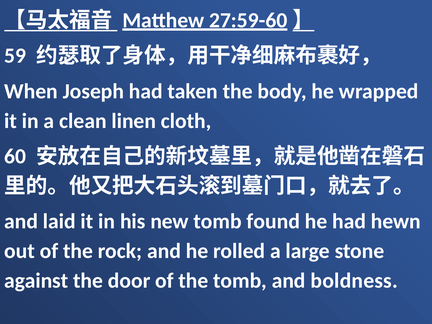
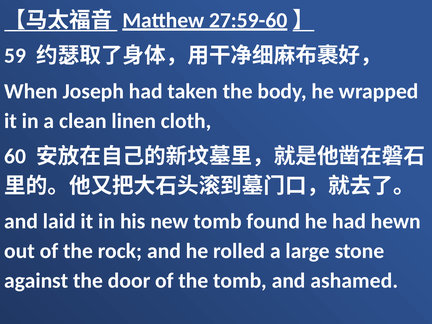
boldness: boldness -> ashamed
